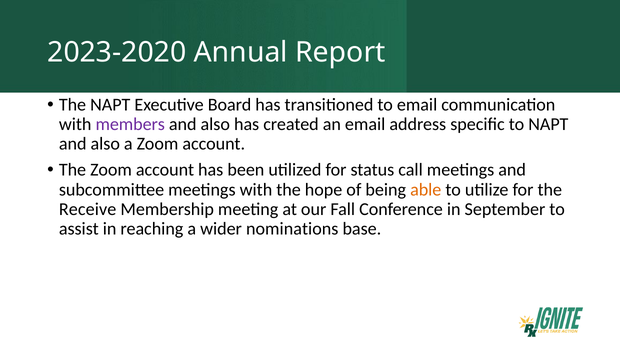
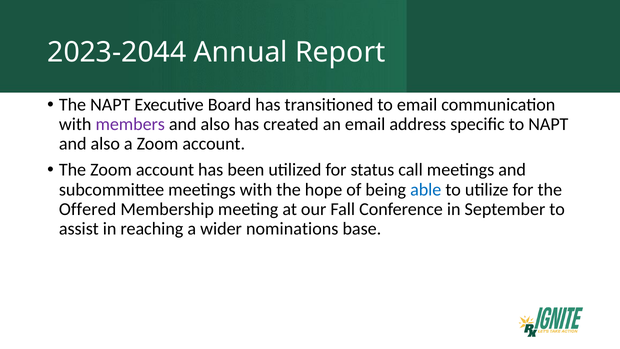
2023-2020: 2023-2020 -> 2023-2044
able colour: orange -> blue
Receive: Receive -> Offered
